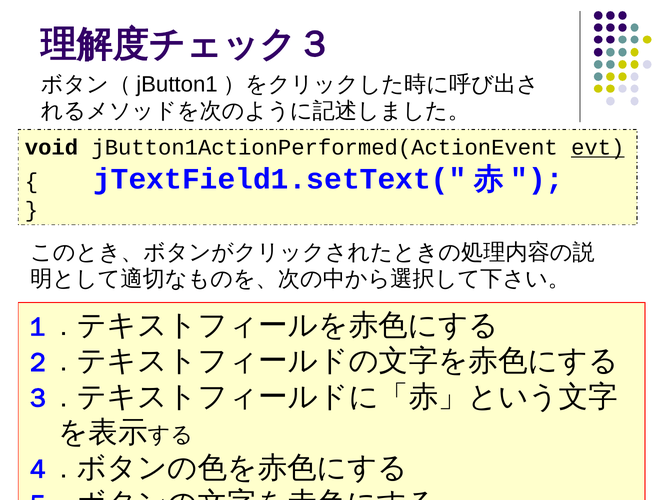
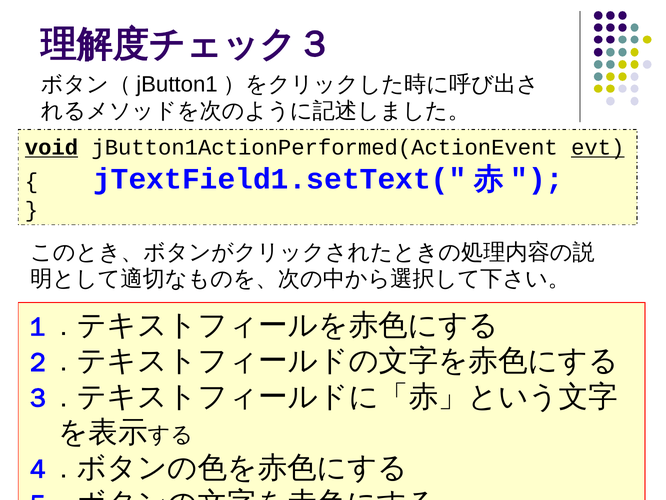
void underline: none -> present
